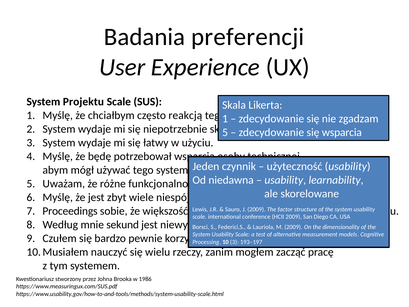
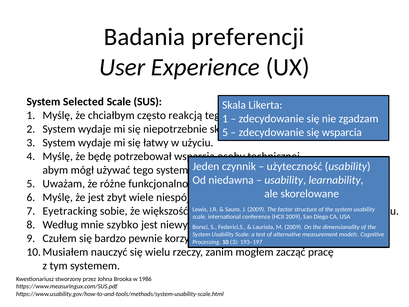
Projektu: Projektu -> Selected
Proceedings: Proceedings -> Eyetracking
mnie sekund: sekund -> szybko
